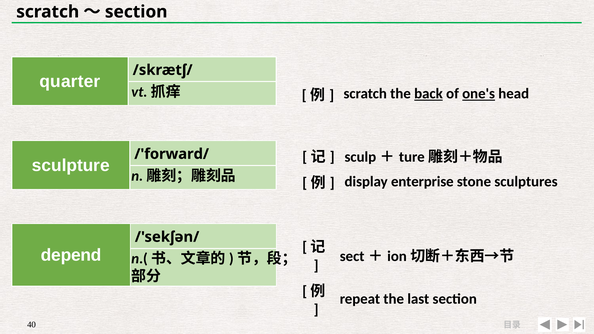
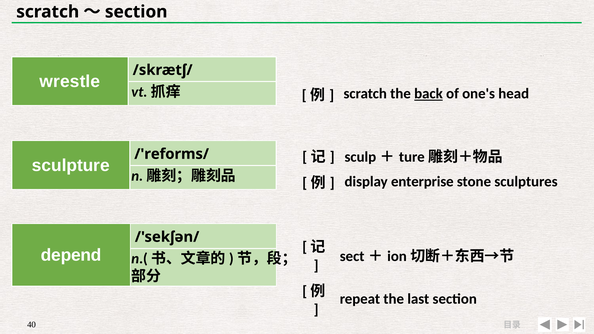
quarter: quarter -> wrestle
one's underline: present -> none
/'forward/: /'forward/ -> /'reforms/
